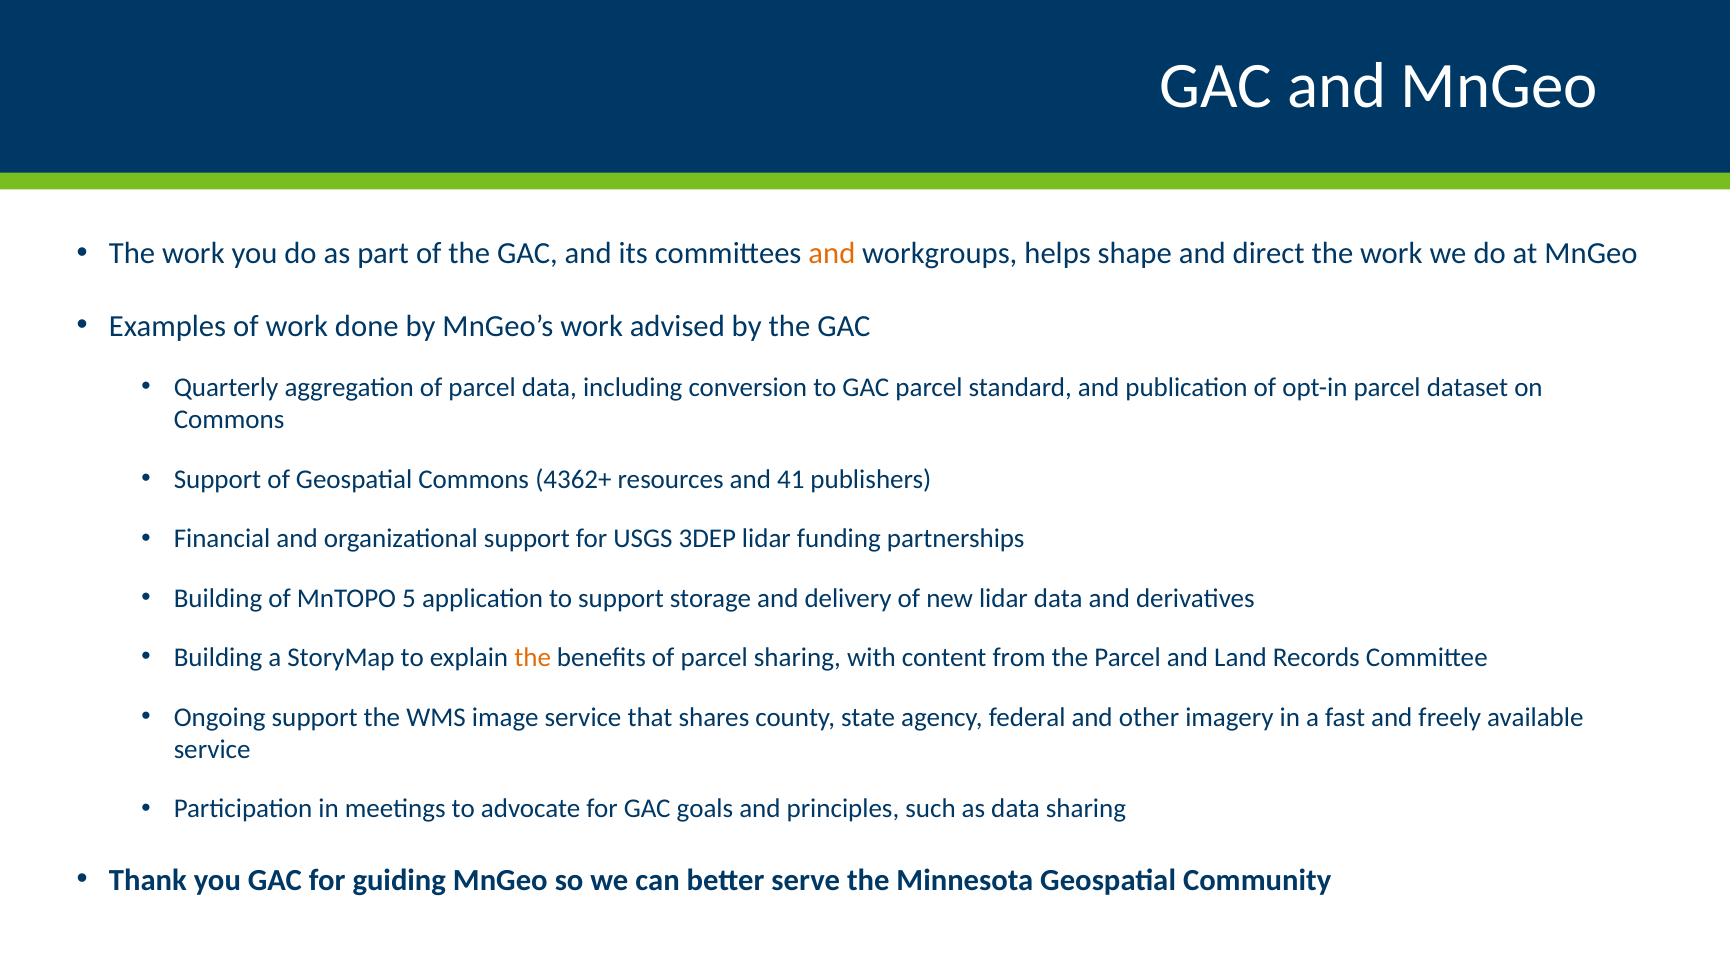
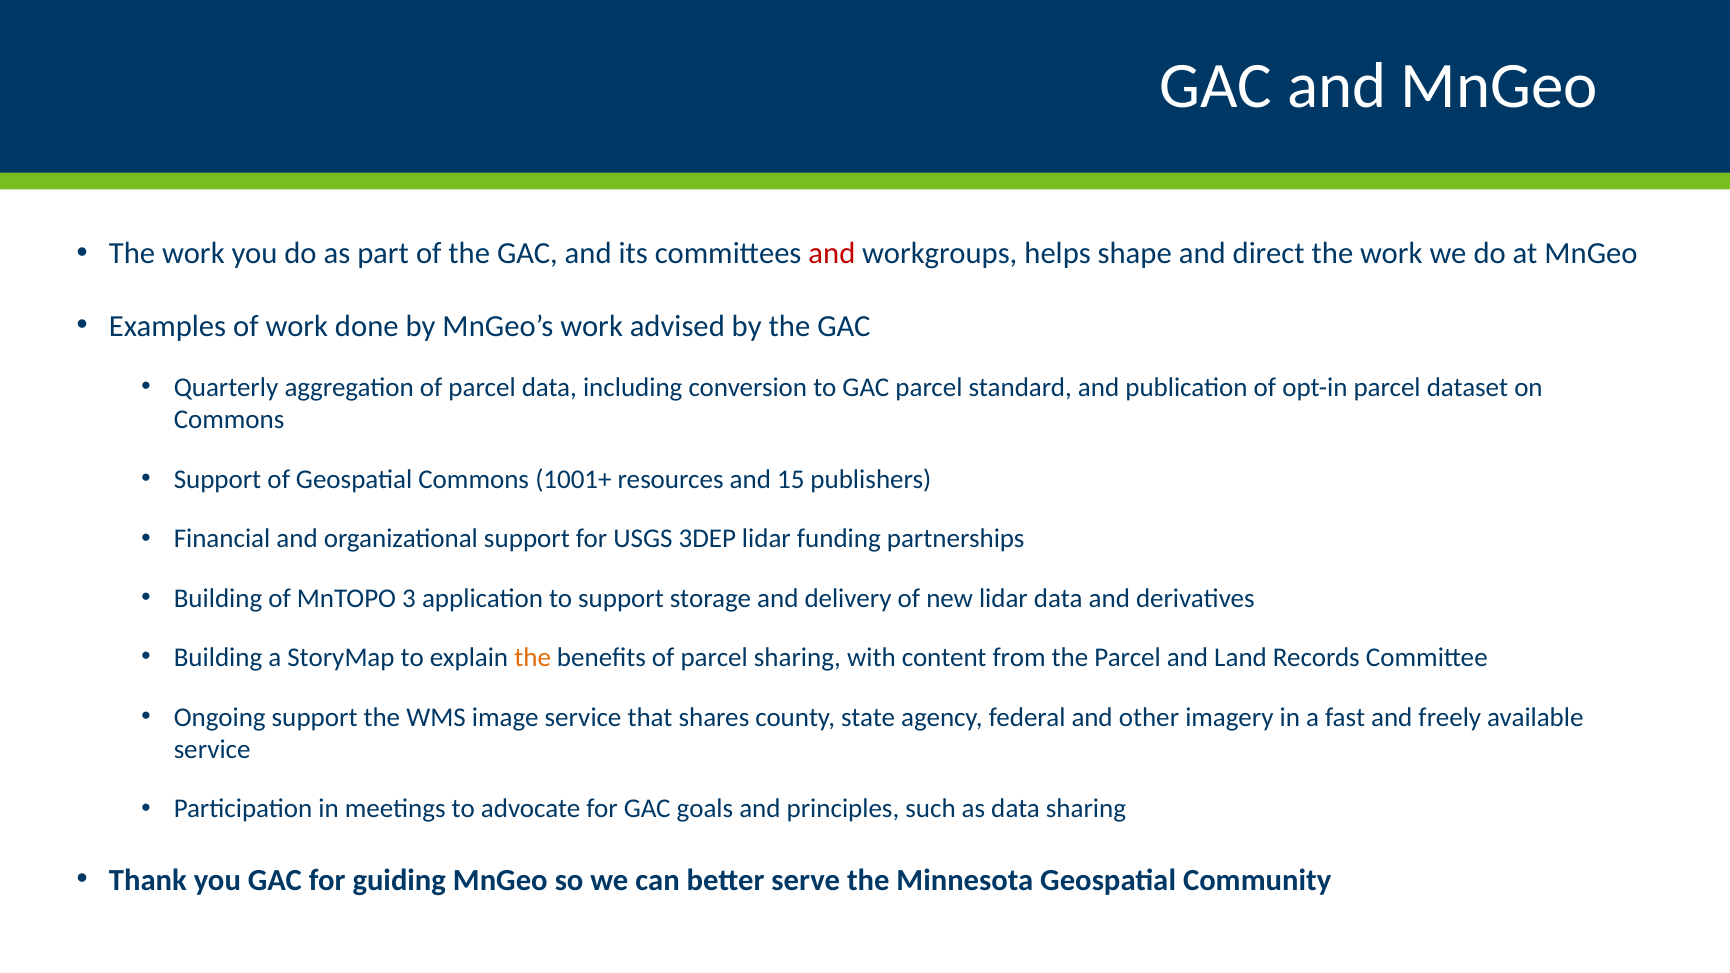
and at (832, 253) colour: orange -> red
4362+: 4362+ -> 1001+
41: 41 -> 15
5: 5 -> 3
